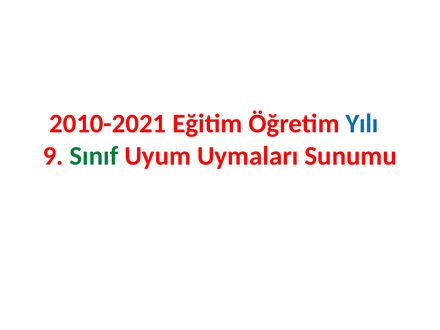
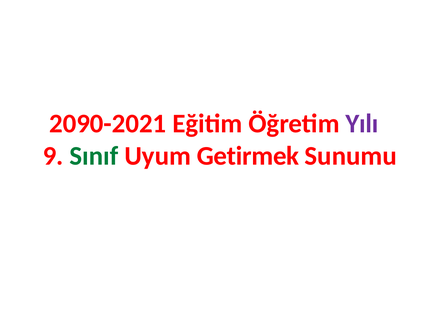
2010-2021: 2010-2021 -> 2090-2021
Yılı colour: blue -> purple
Uymaları: Uymaları -> Getirmek
